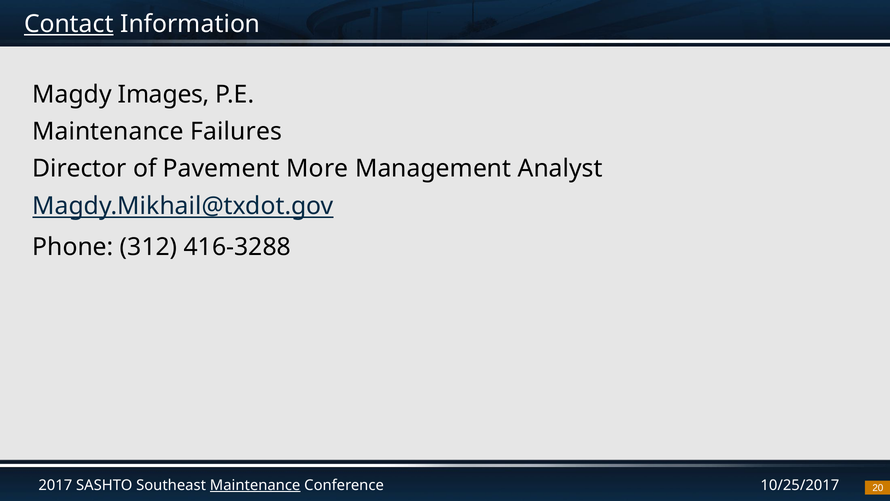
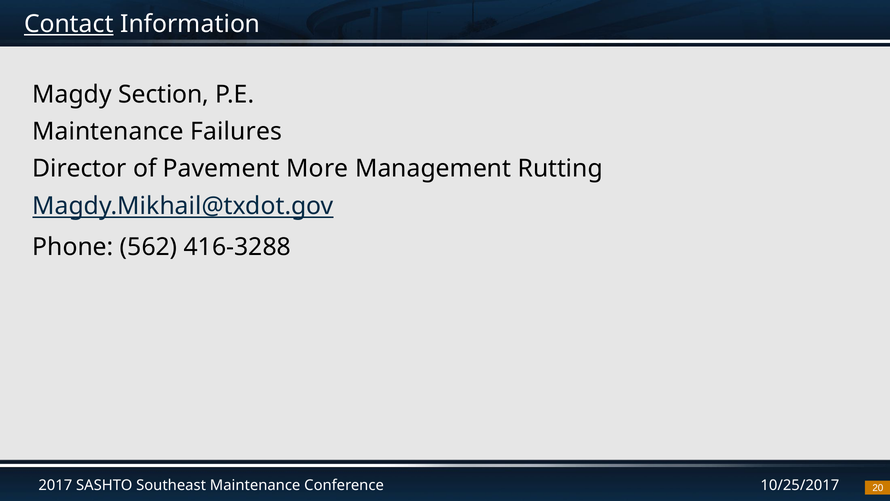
Images: Images -> Section
Analyst: Analyst -> Rutting
312: 312 -> 562
Maintenance at (255, 485) underline: present -> none
